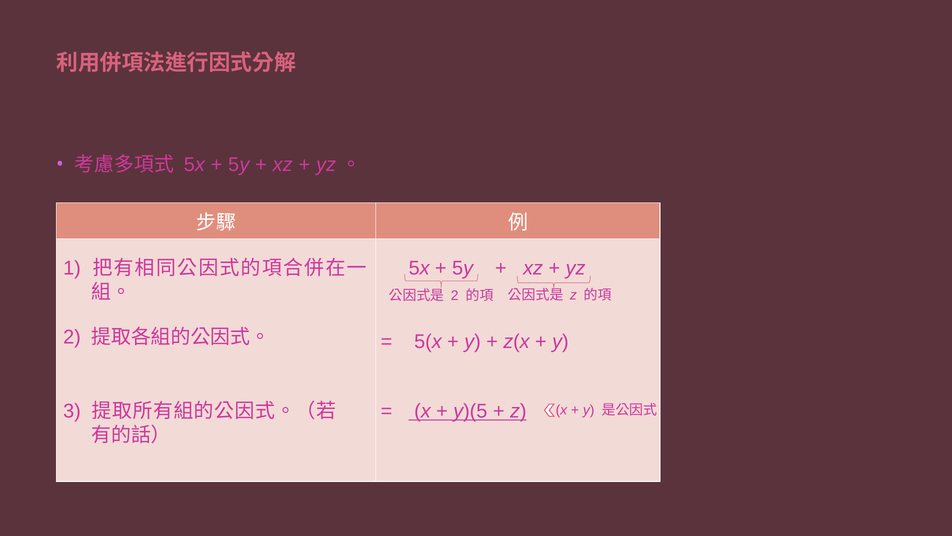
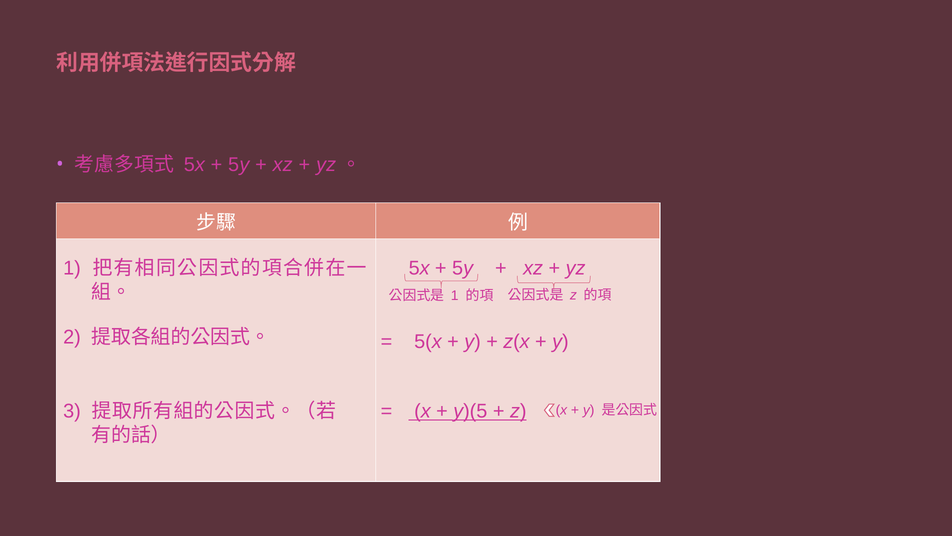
2 at (455, 295): 2 -> 1
